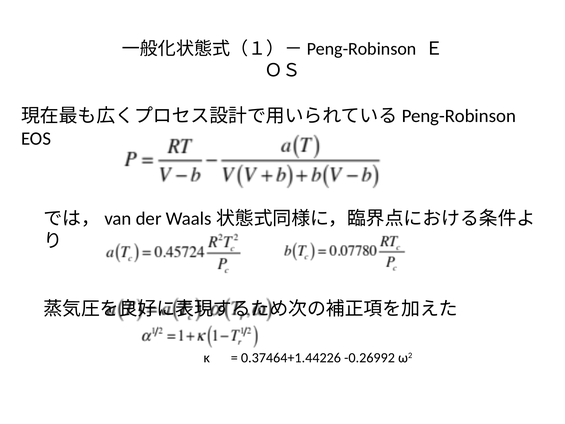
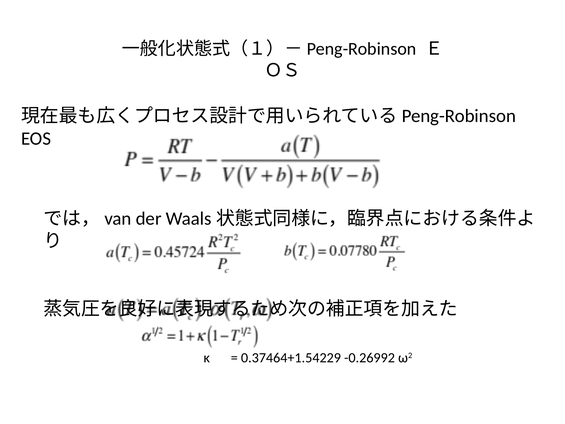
0.37464+1.44226: 0.37464+1.44226 -> 0.37464+1.54229
